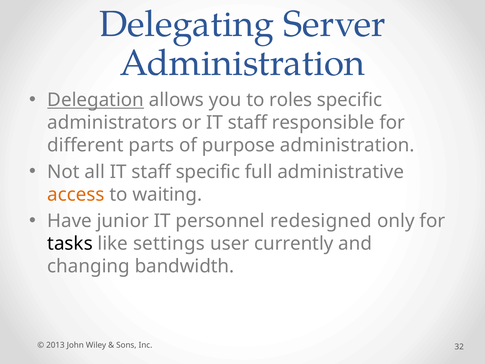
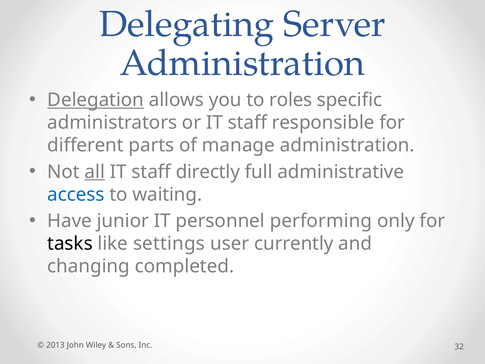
purpose: purpose -> manage
all underline: none -> present
staff specific: specific -> directly
access colour: orange -> blue
redesigned: redesigned -> performing
bandwidth: bandwidth -> completed
